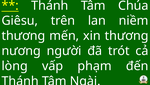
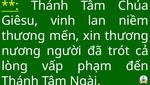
trên: trên -> vinh
